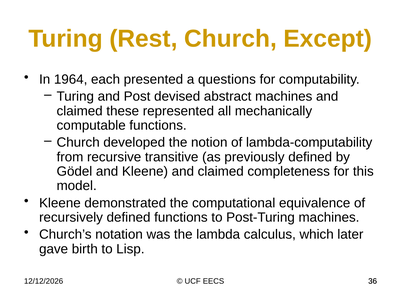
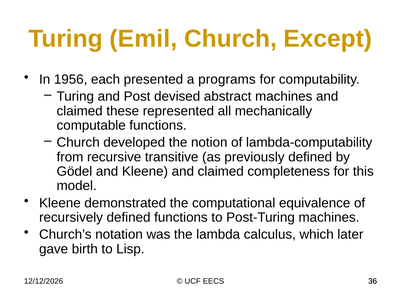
Rest: Rest -> Emil
1964: 1964 -> 1956
questions: questions -> programs
